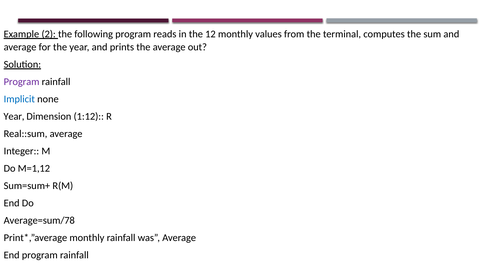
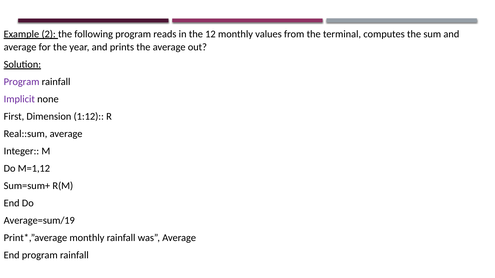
Implicit colour: blue -> purple
Year at (14, 117): Year -> First
Average=sum/78: Average=sum/78 -> Average=sum/19
